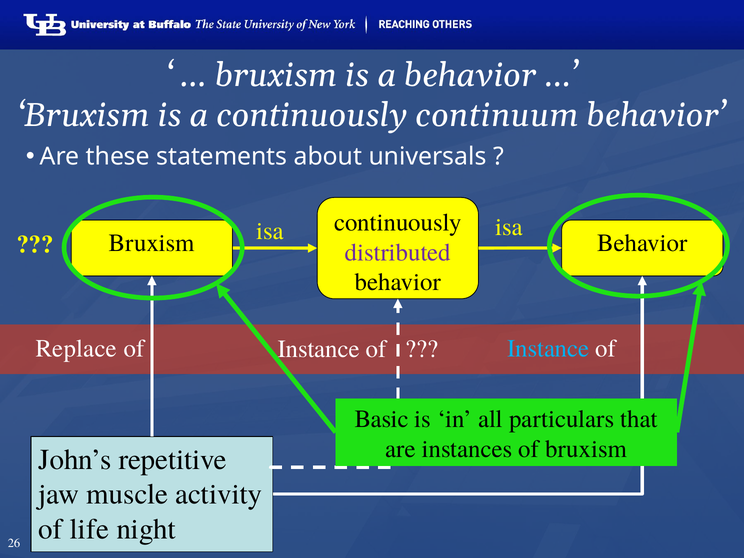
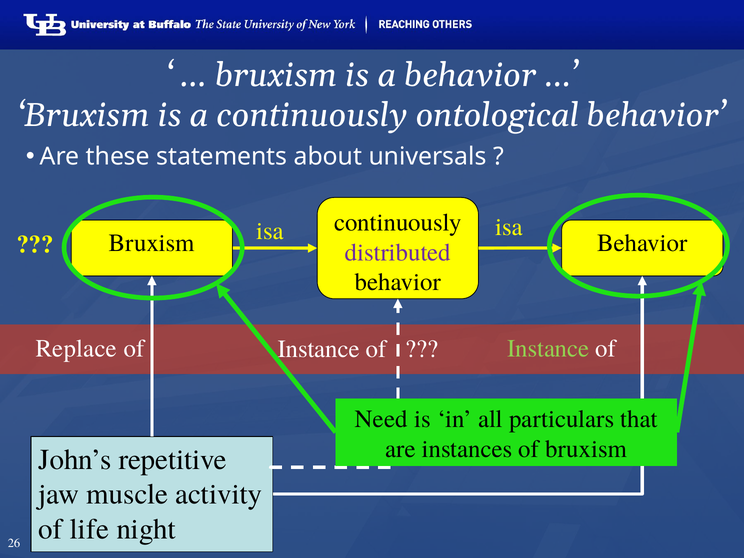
continuum: continuum -> ontological
Instance at (548, 349) colour: light blue -> light green
Basic: Basic -> Need
